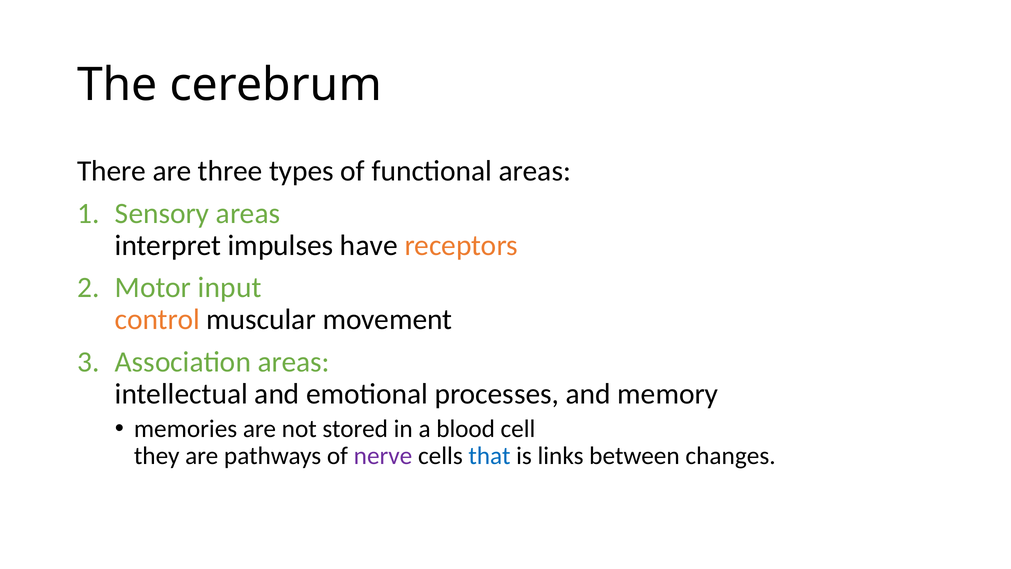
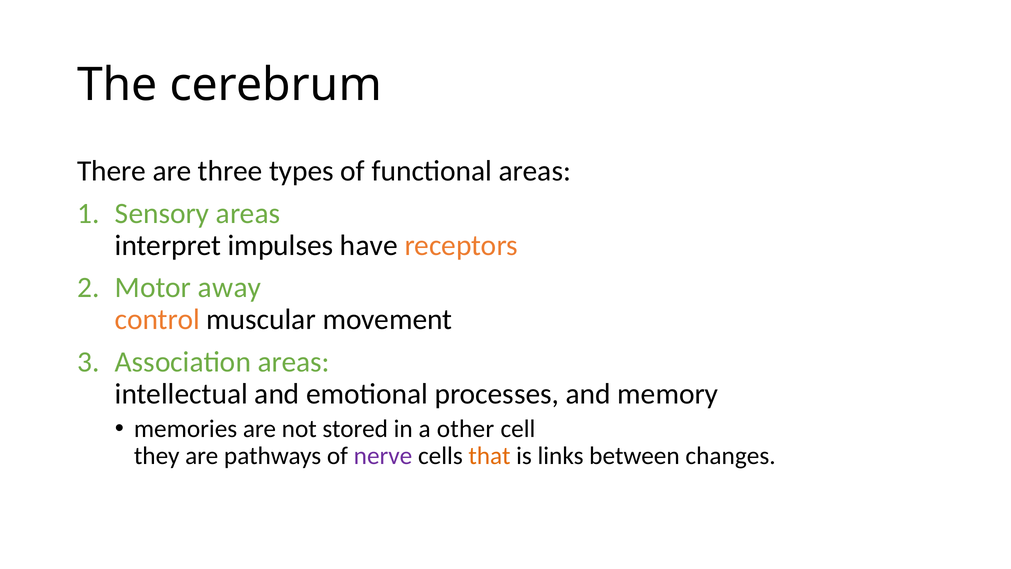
input: input -> away
blood: blood -> other
that colour: blue -> orange
